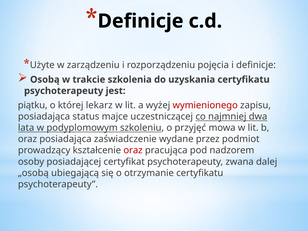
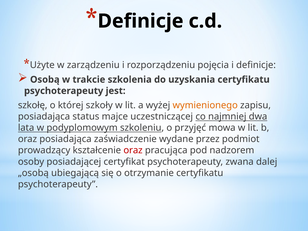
piątku: piątku -> szkołę
lekarz: lekarz -> szkoły
wymienionego colour: red -> orange
